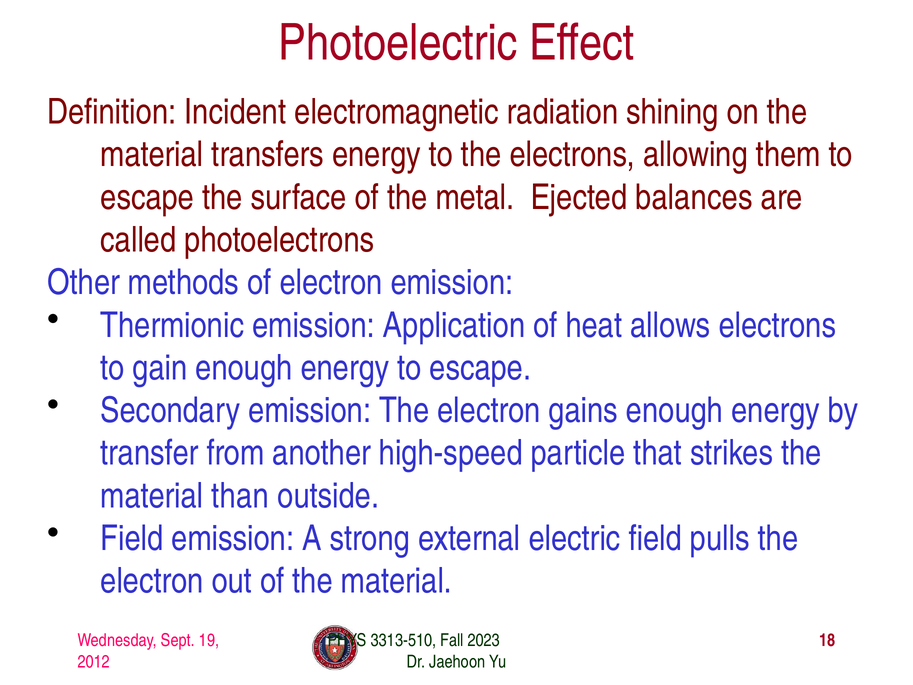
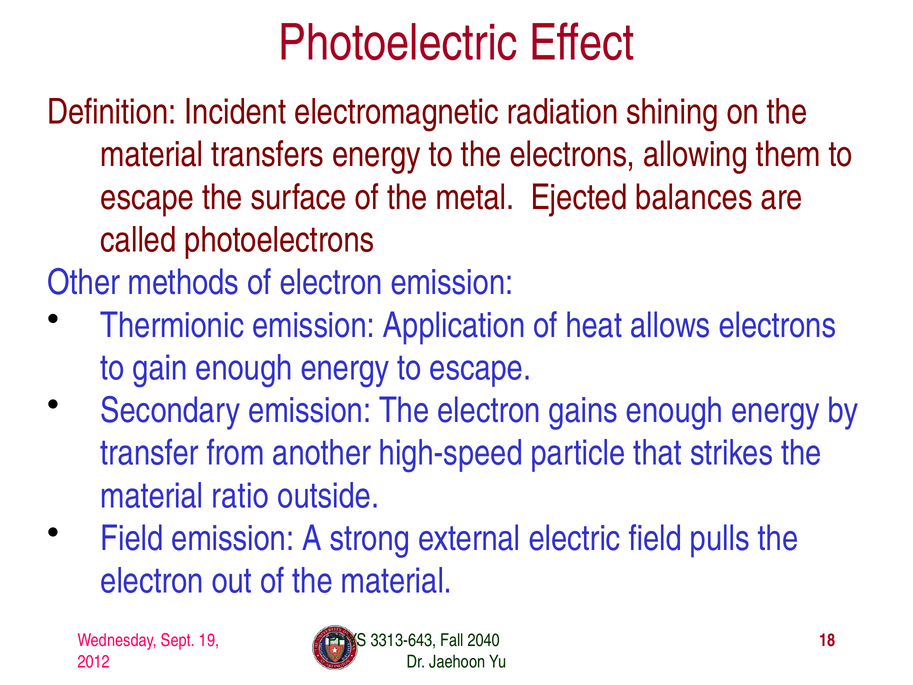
than: than -> ratio
3313-510: 3313-510 -> 3313-643
2023: 2023 -> 2040
